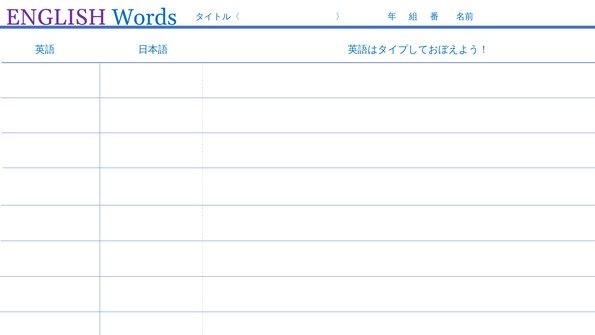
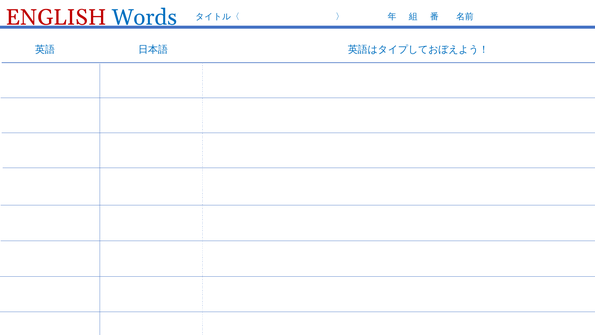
ENGLISH colour: purple -> red
